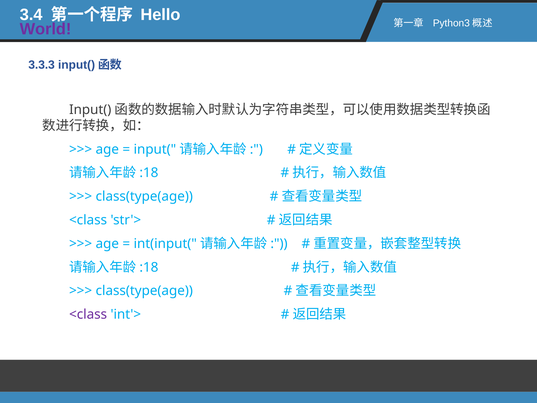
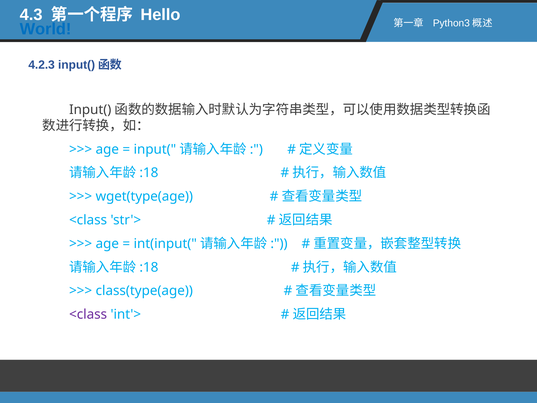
3.4: 3.4 -> 4.3
World colour: purple -> blue
3.3.3: 3.3.3 -> 4.2.3
class(type(age at (144, 196): class(type(age -> wget(type(age
